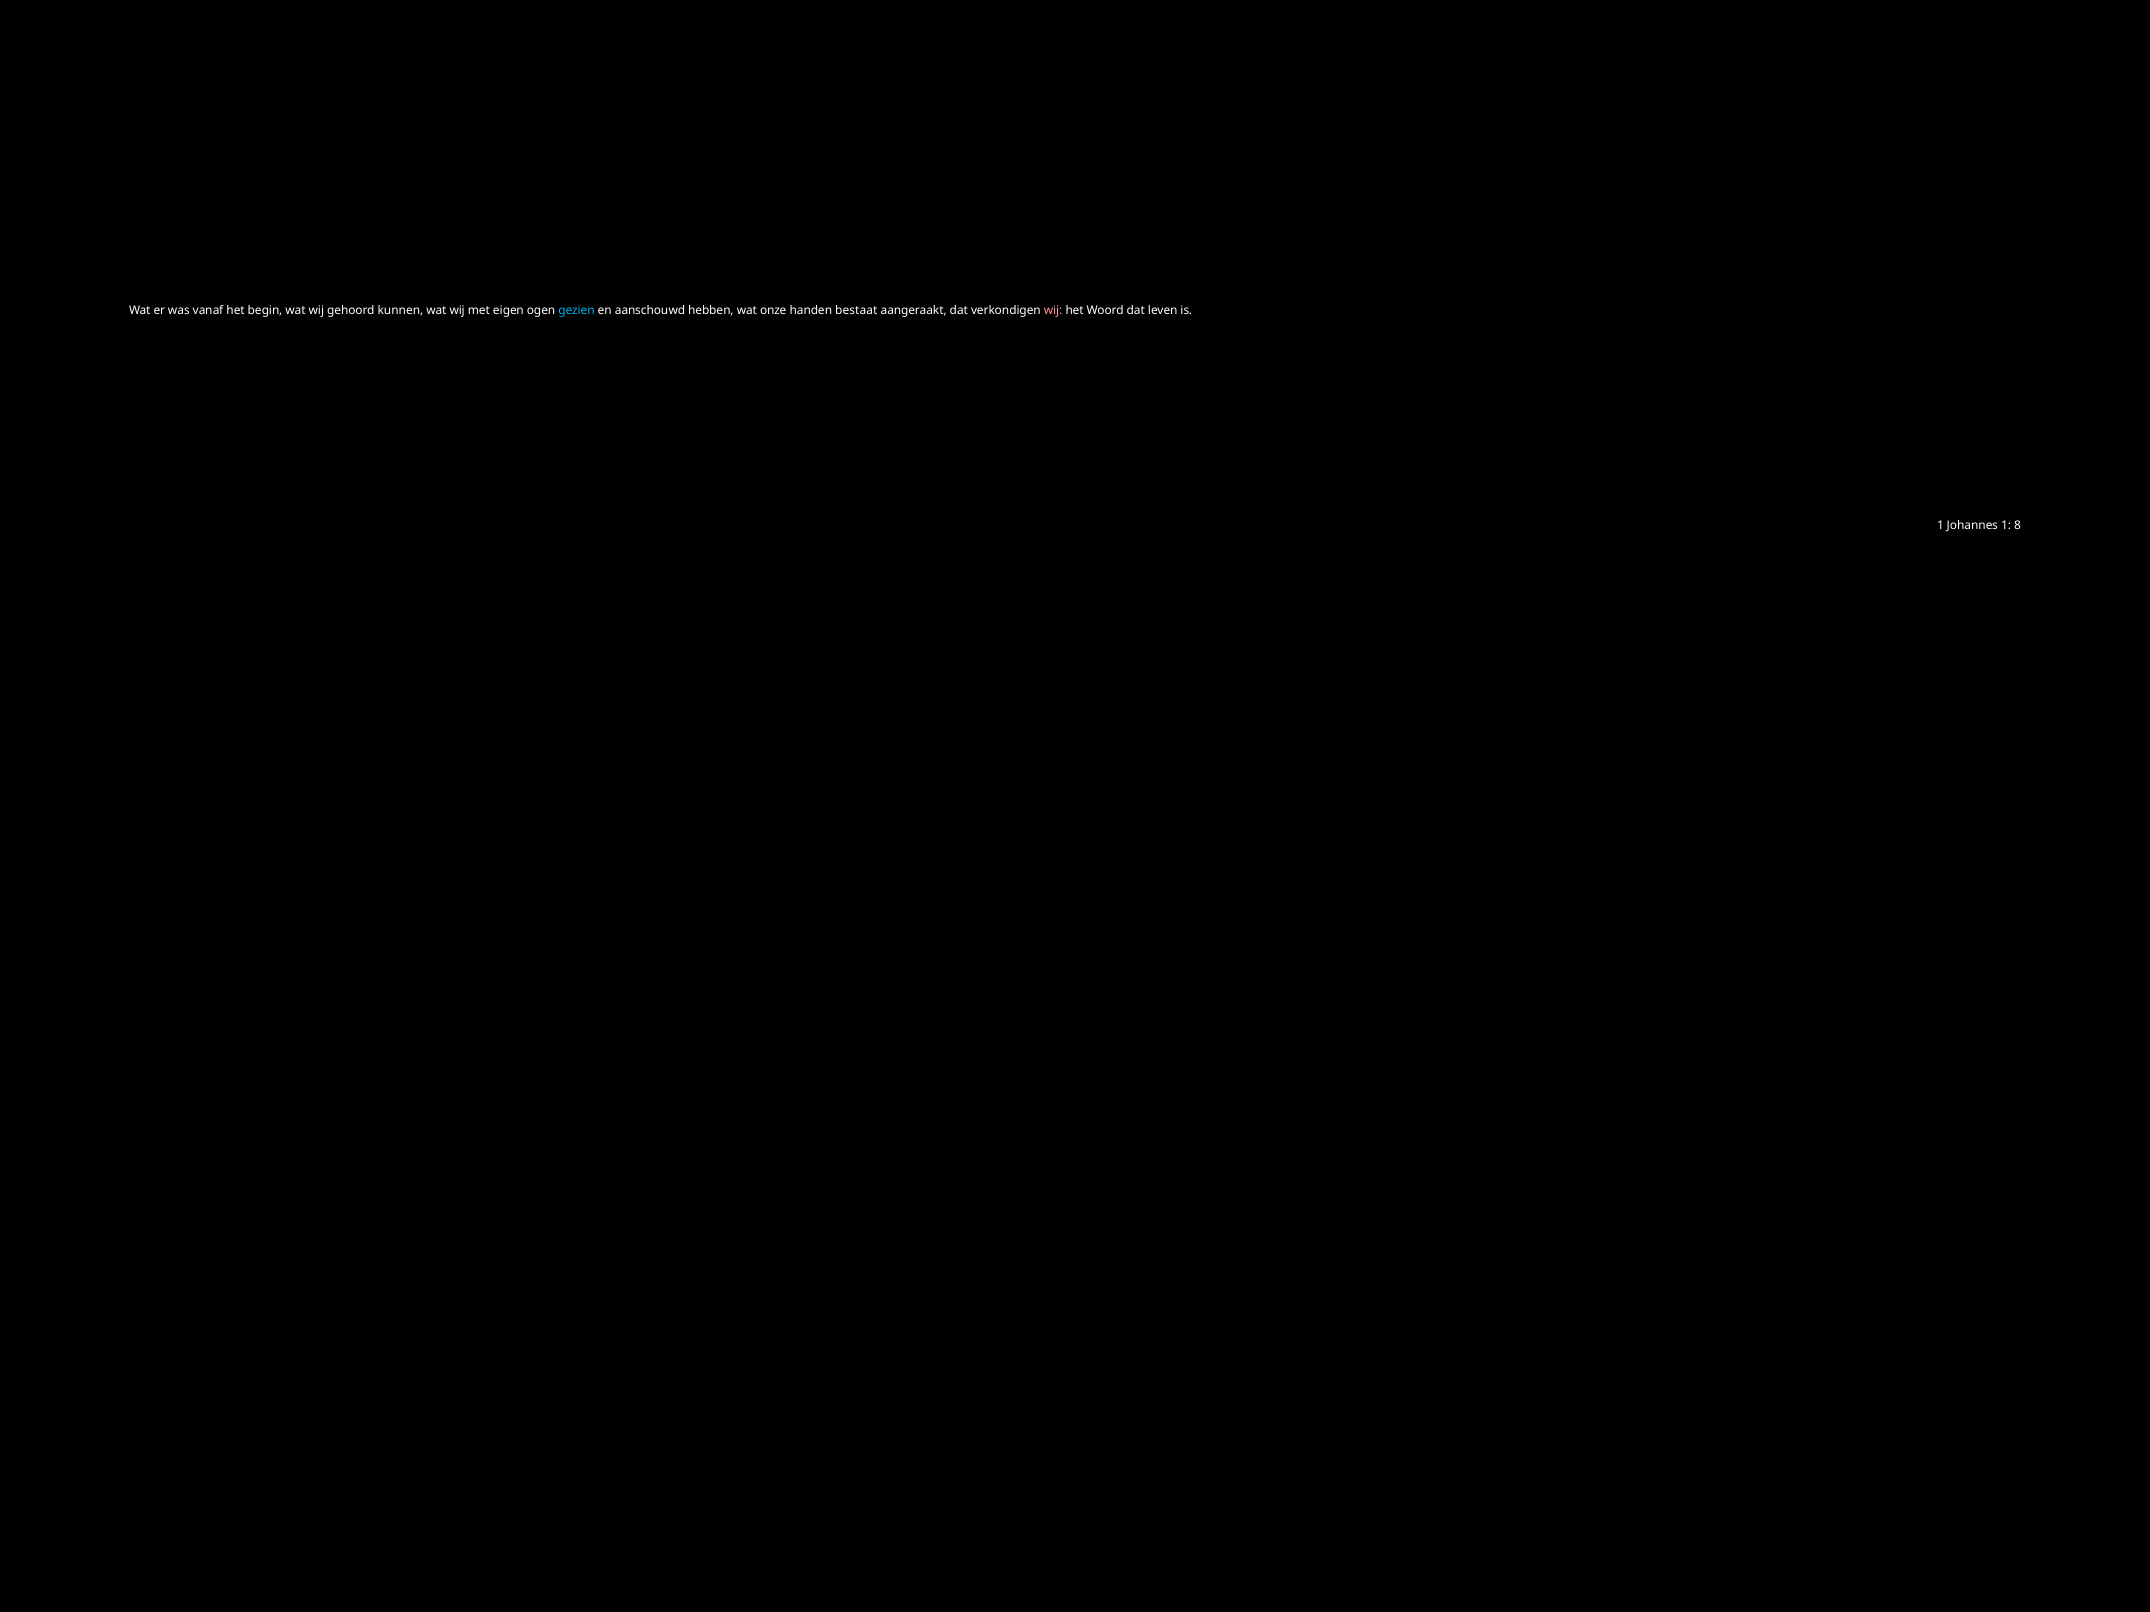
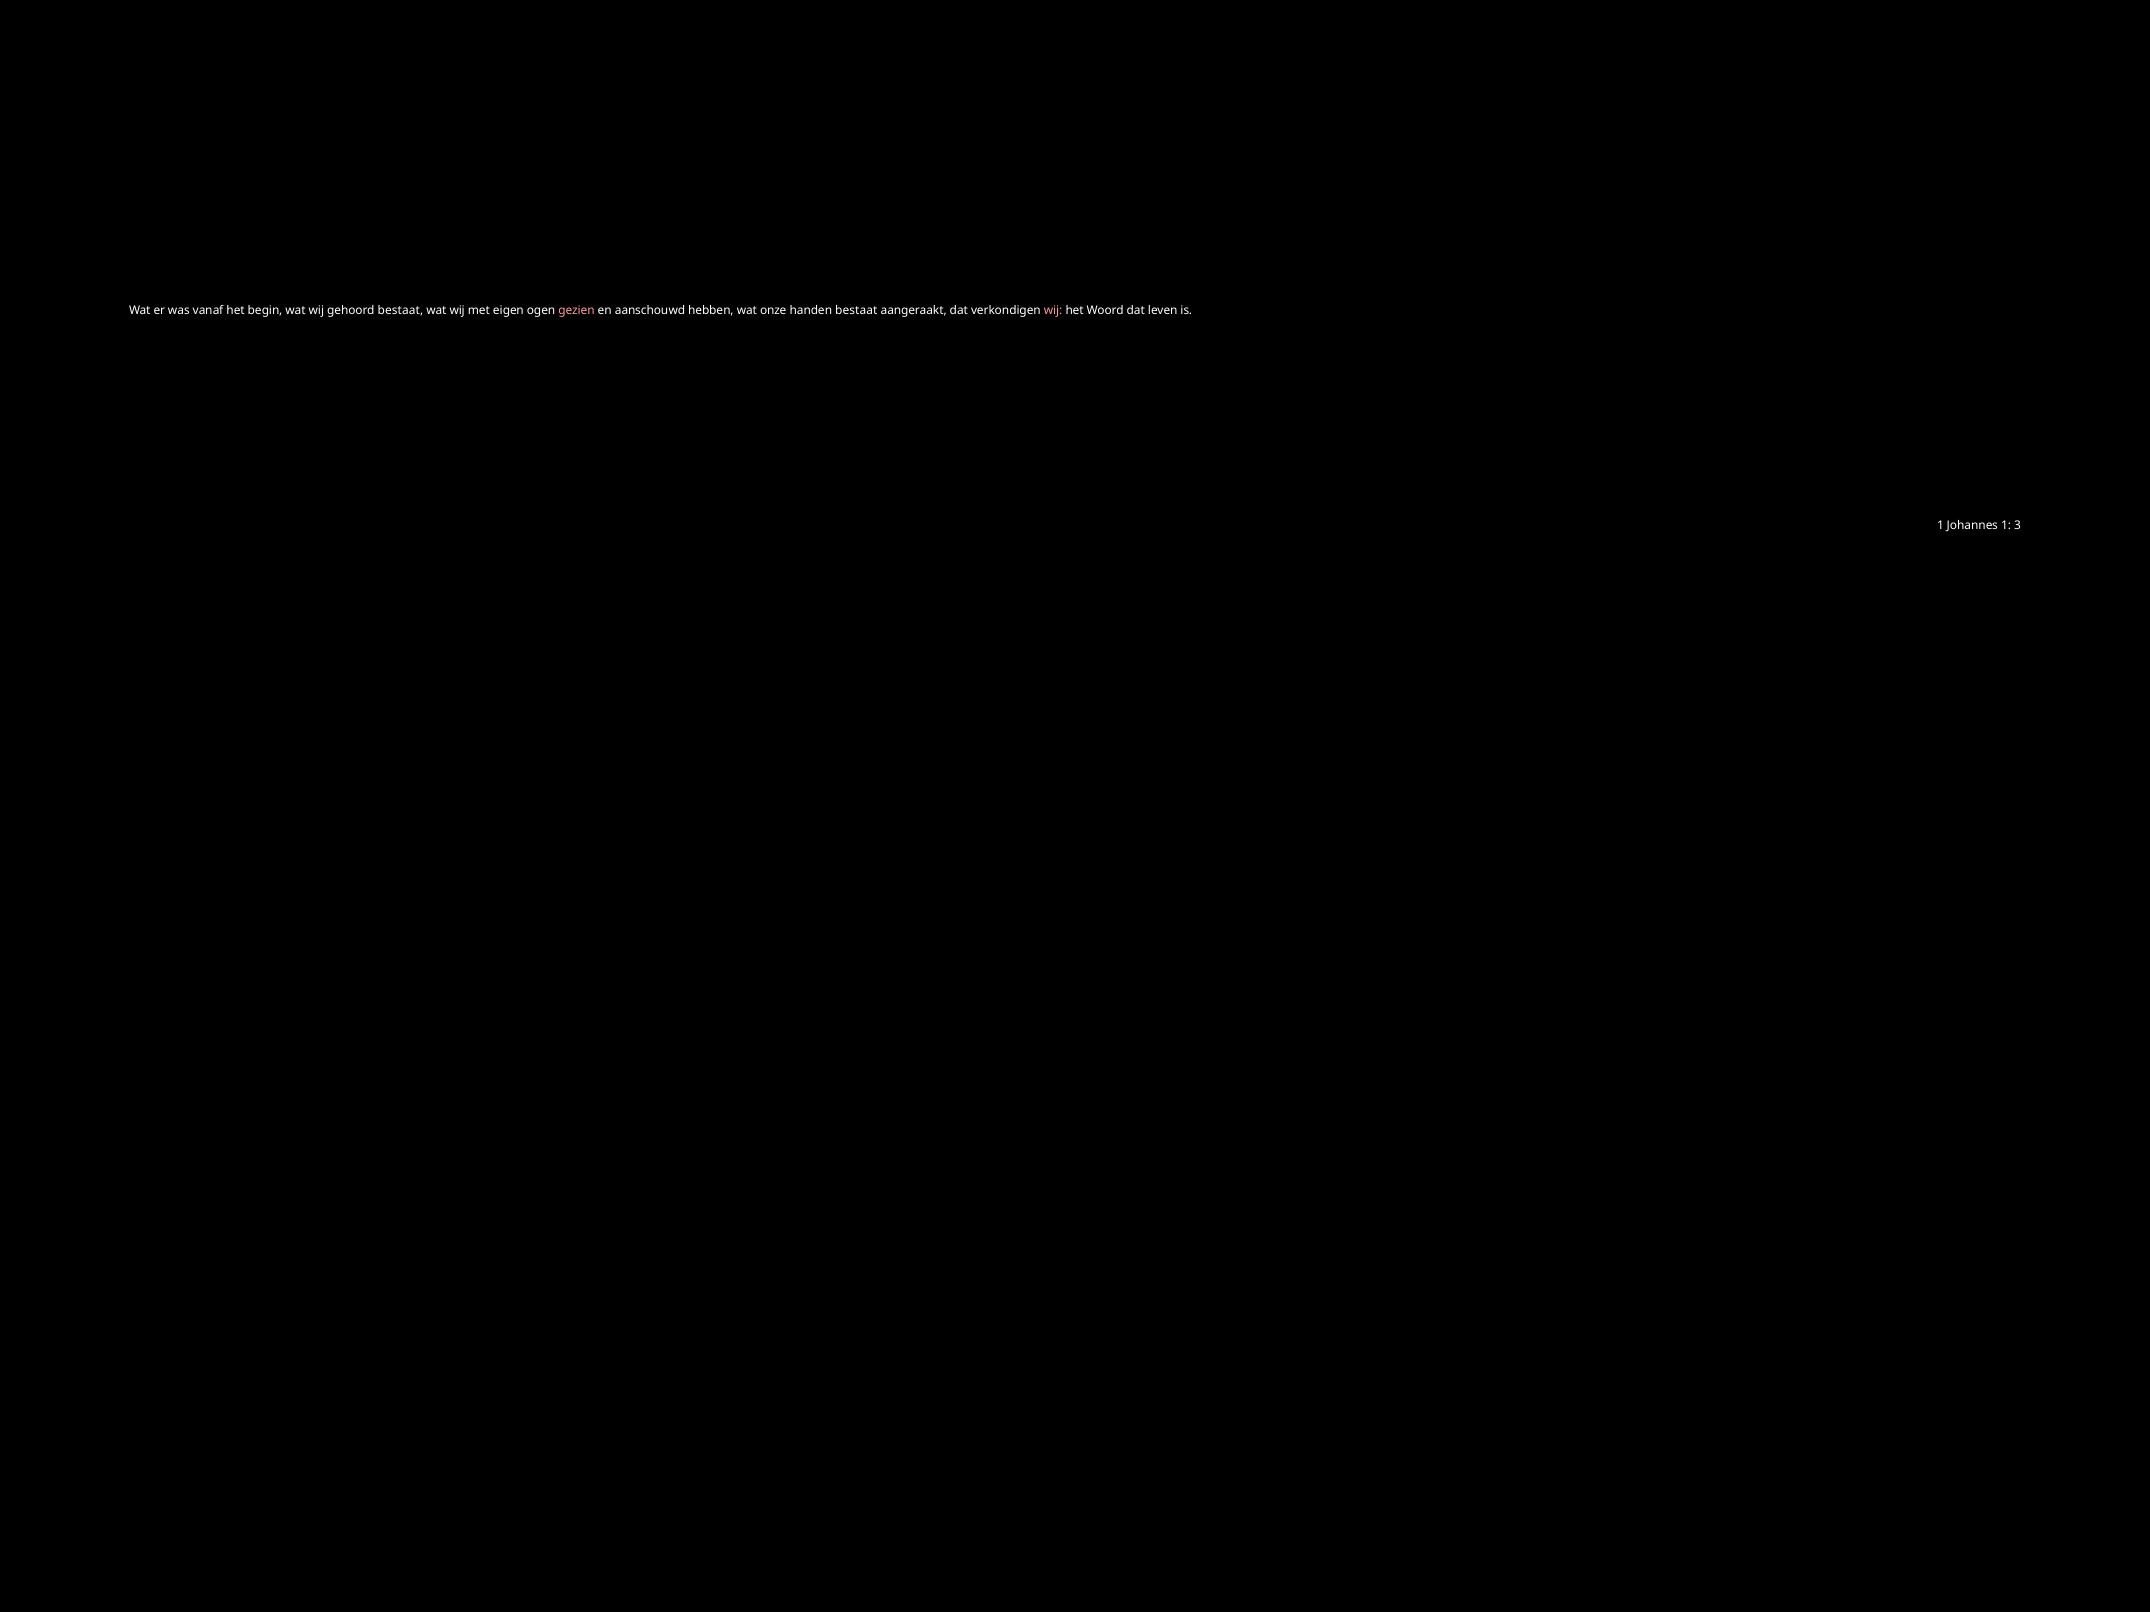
gehoord kunnen: kunnen -> bestaat
gezien colour: light blue -> pink
8: 8 -> 3
